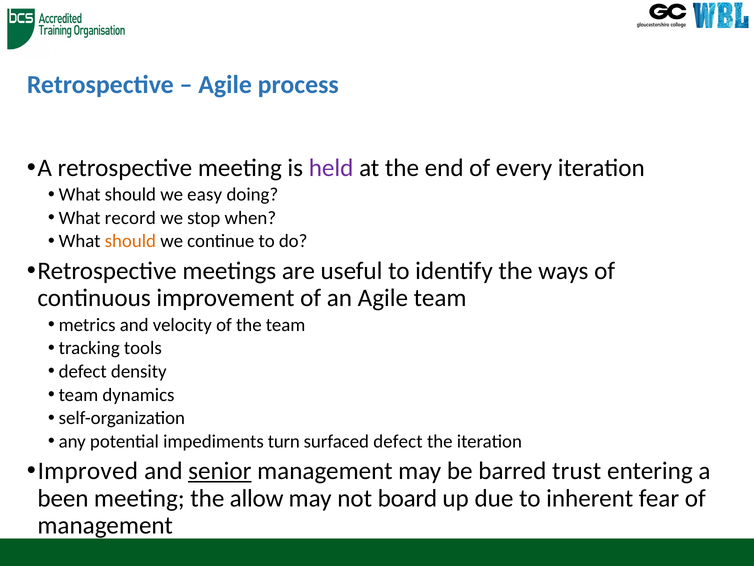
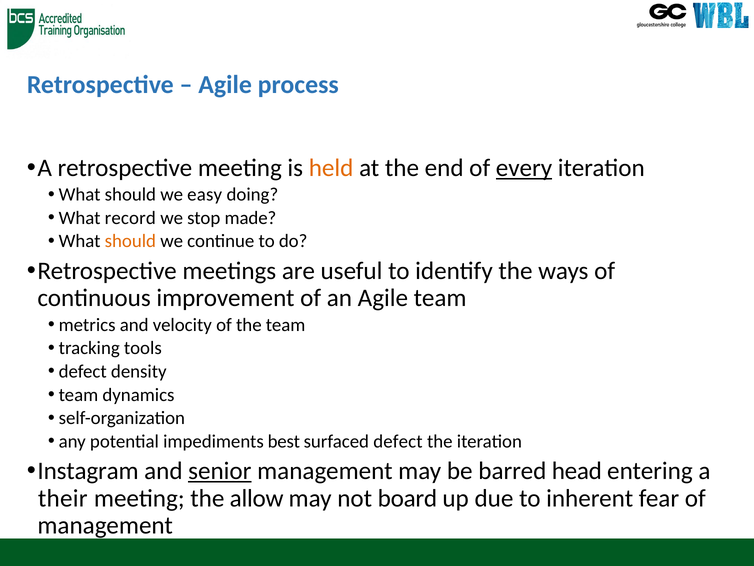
held colour: purple -> orange
every underline: none -> present
when: when -> made
turn: turn -> best
Improved: Improved -> Instagram
trust: trust -> head
been: been -> their
